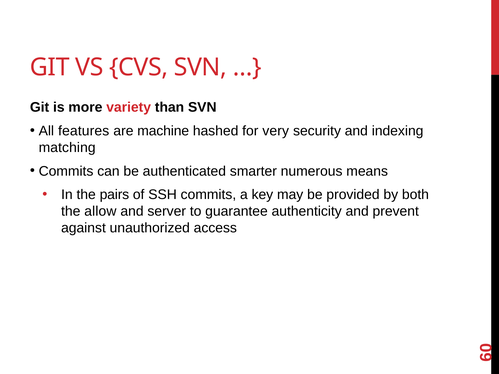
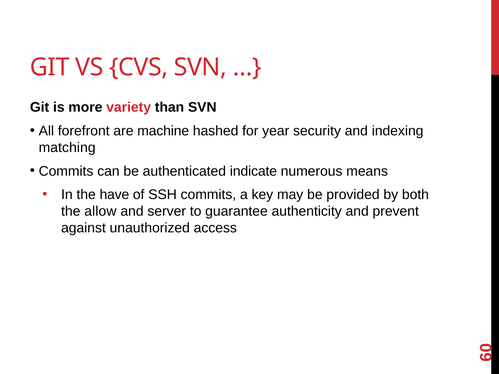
features: features -> forefront
very: very -> year
smarter: smarter -> indicate
pairs: pairs -> have
